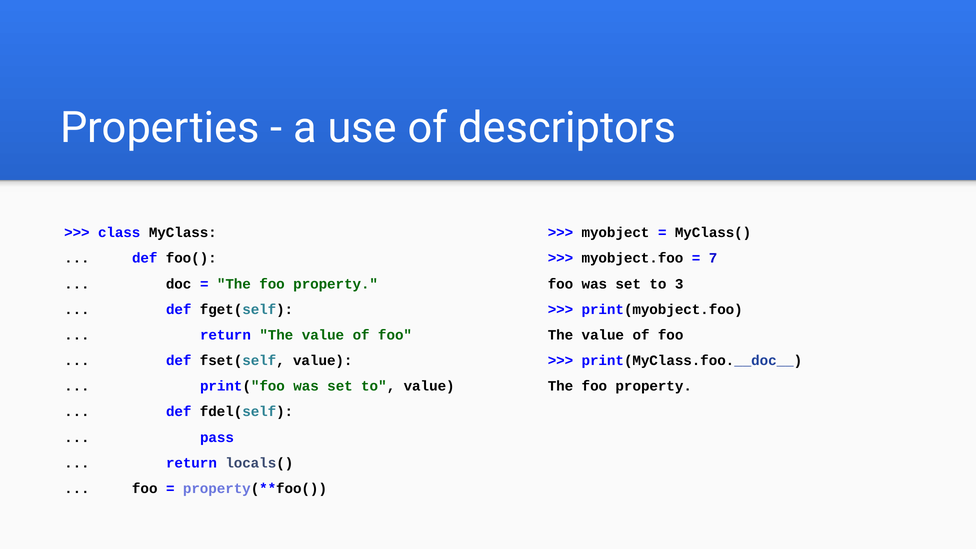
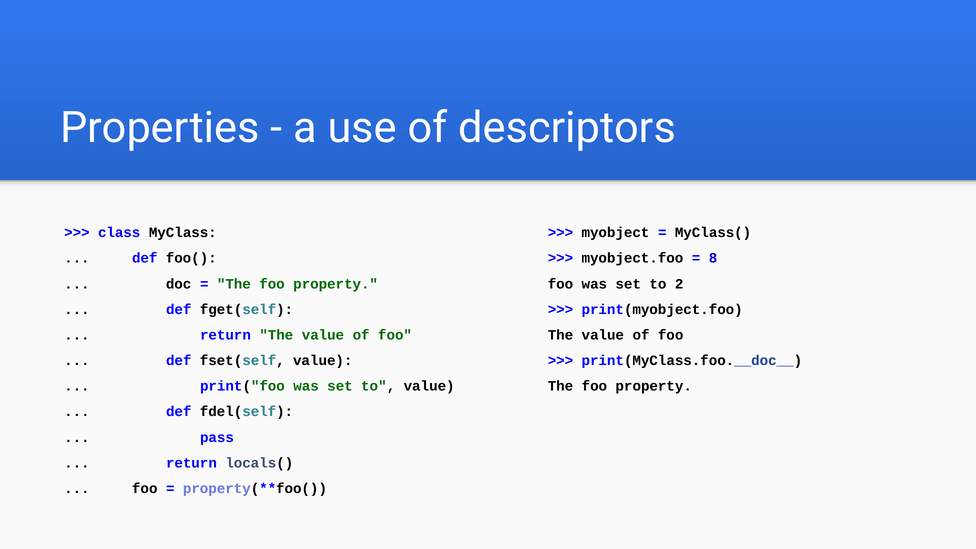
7: 7 -> 8
3: 3 -> 2
